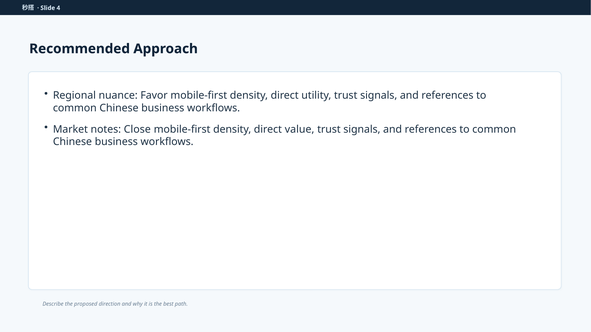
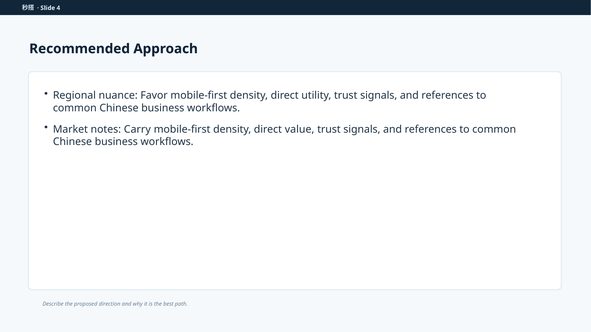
Close: Close -> Carry
